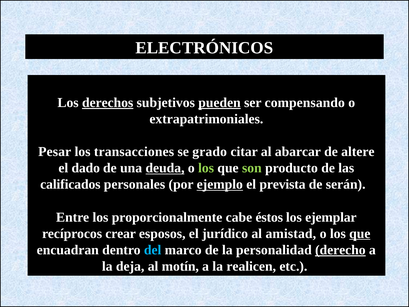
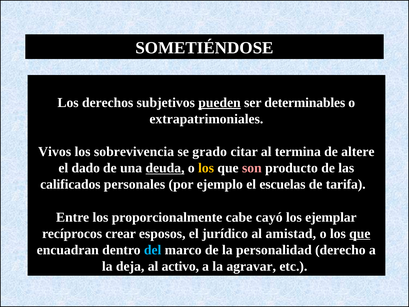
ELECTRÓNICOS: ELECTRÓNICOS -> SOMETIÉNDOSE
derechos underline: present -> none
compensando: compensando -> determinables
Pesar: Pesar -> Vivos
transacciones: transacciones -> sobrevivencia
abarcar: abarcar -> termina
los at (206, 168) colour: light green -> yellow
son colour: light green -> pink
ejemplo underline: present -> none
prevista: prevista -> escuelas
serán: serán -> tarifa
éstos: éstos -> cayó
derecho underline: present -> none
motín: motín -> activo
realicen: realicen -> agravar
